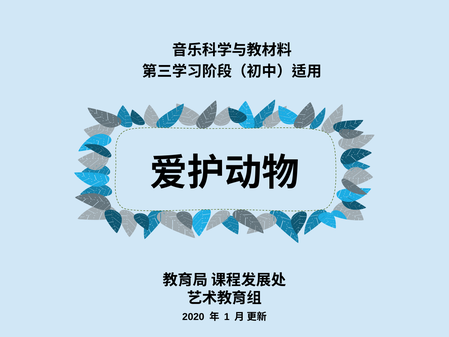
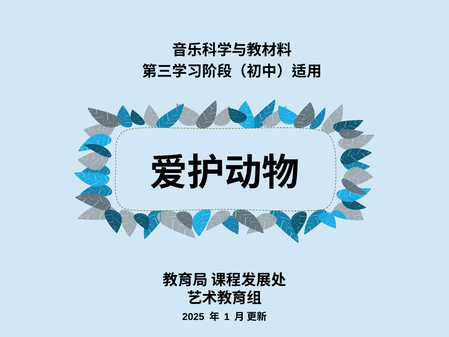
2020: 2020 -> 2025
